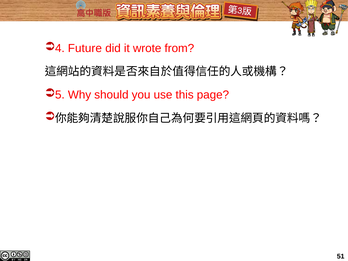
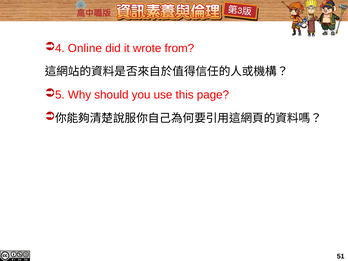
Future: Future -> Online
